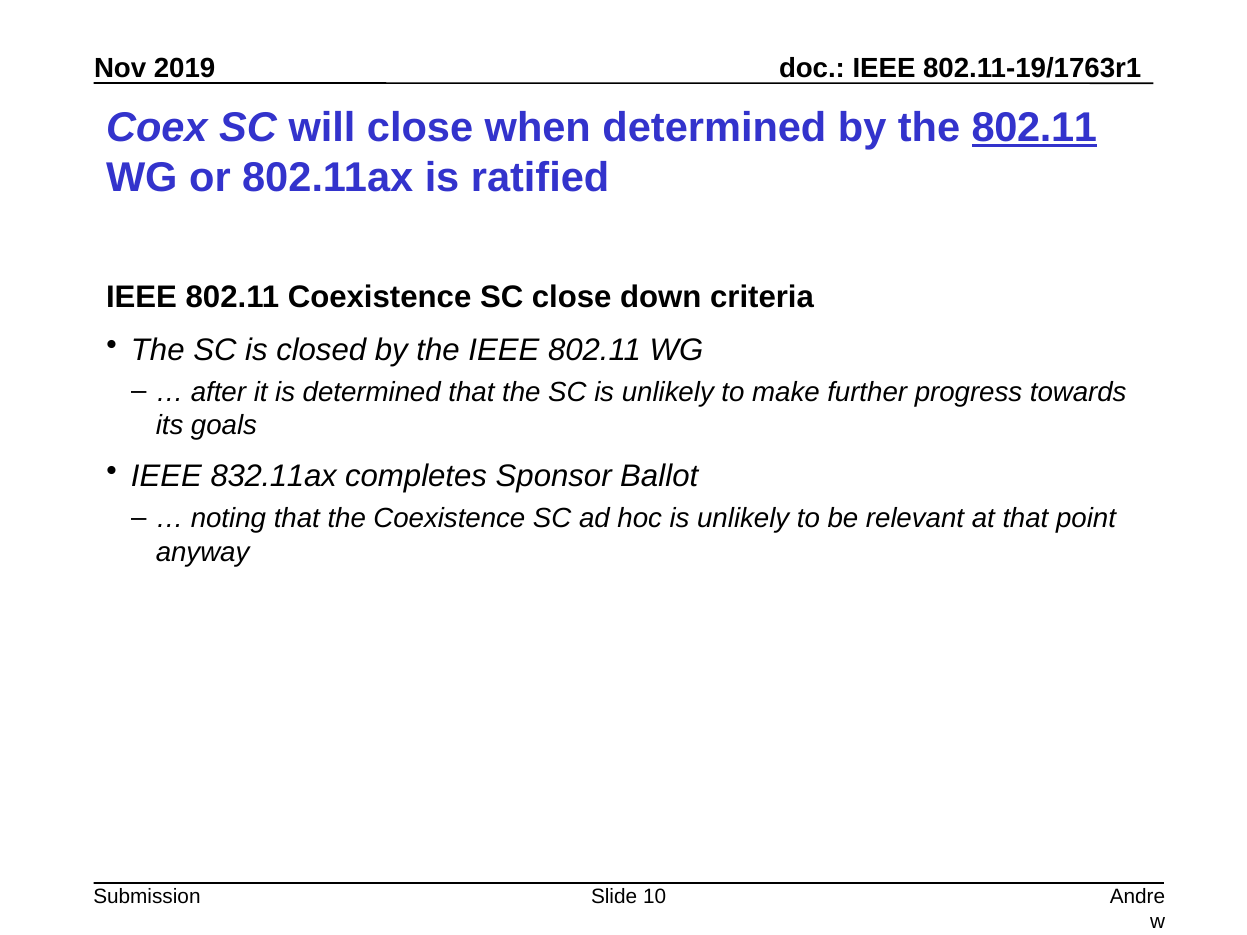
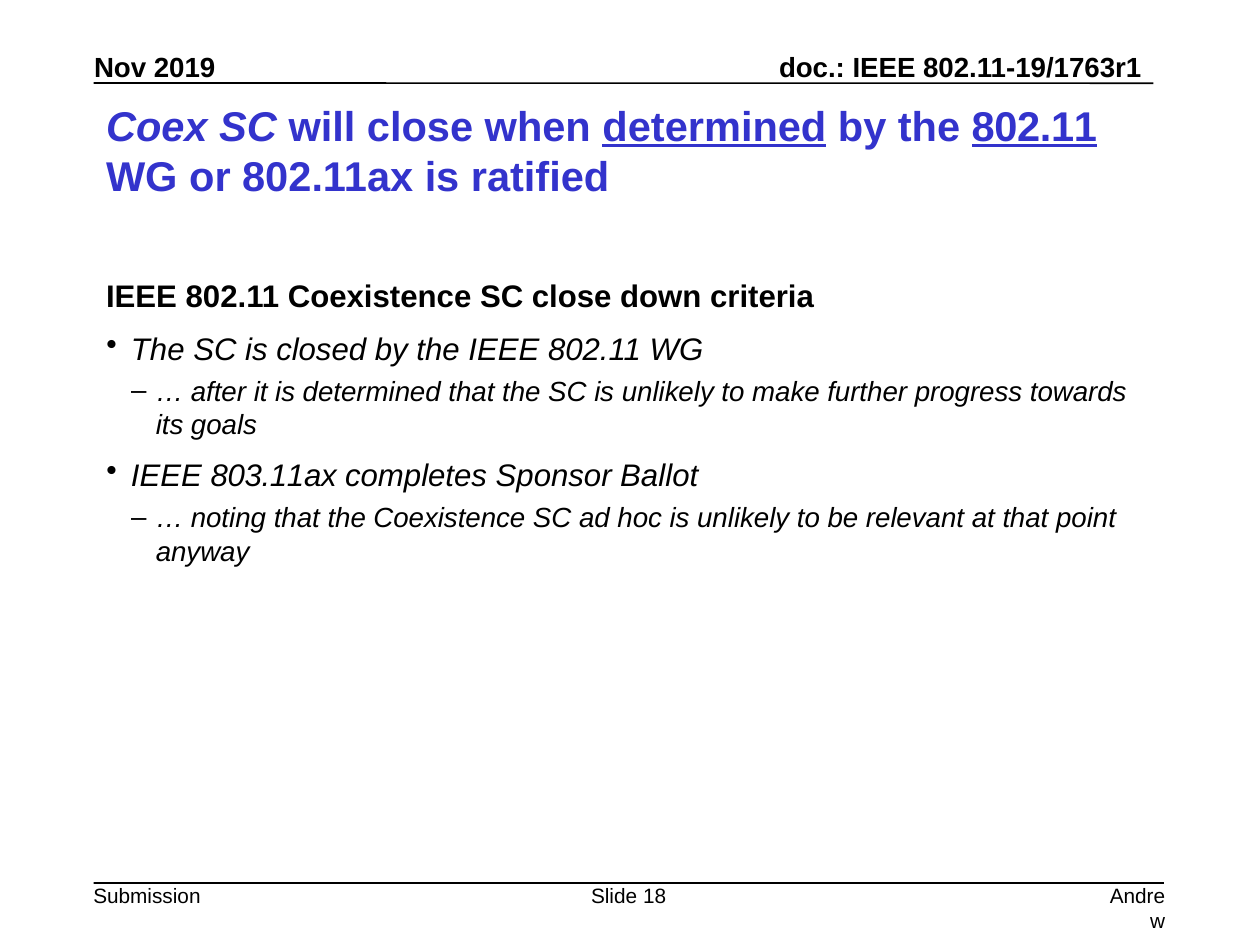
determined at (714, 128) underline: none -> present
832.11ax: 832.11ax -> 803.11ax
10: 10 -> 18
